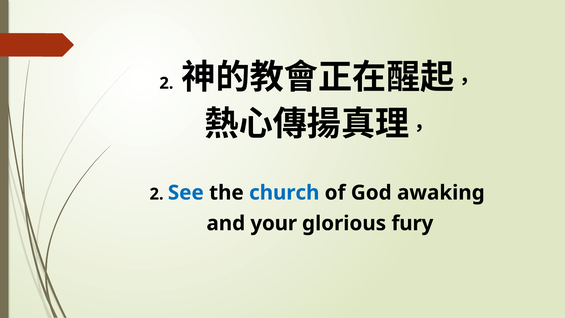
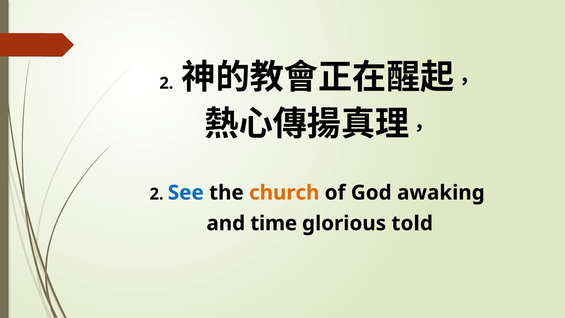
church colour: blue -> orange
your: your -> time
fury: fury -> told
